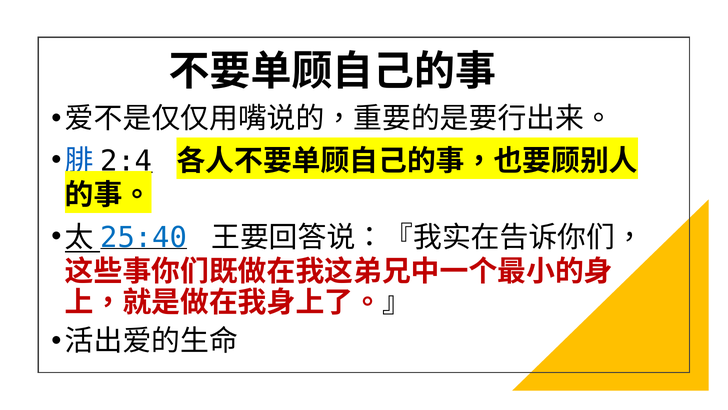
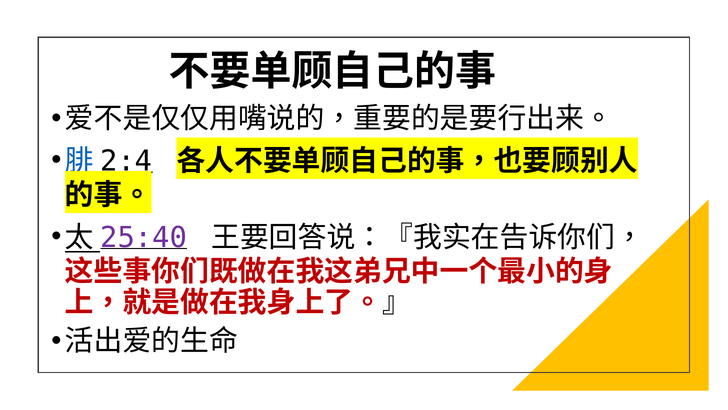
25:40 colour: blue -> purple
